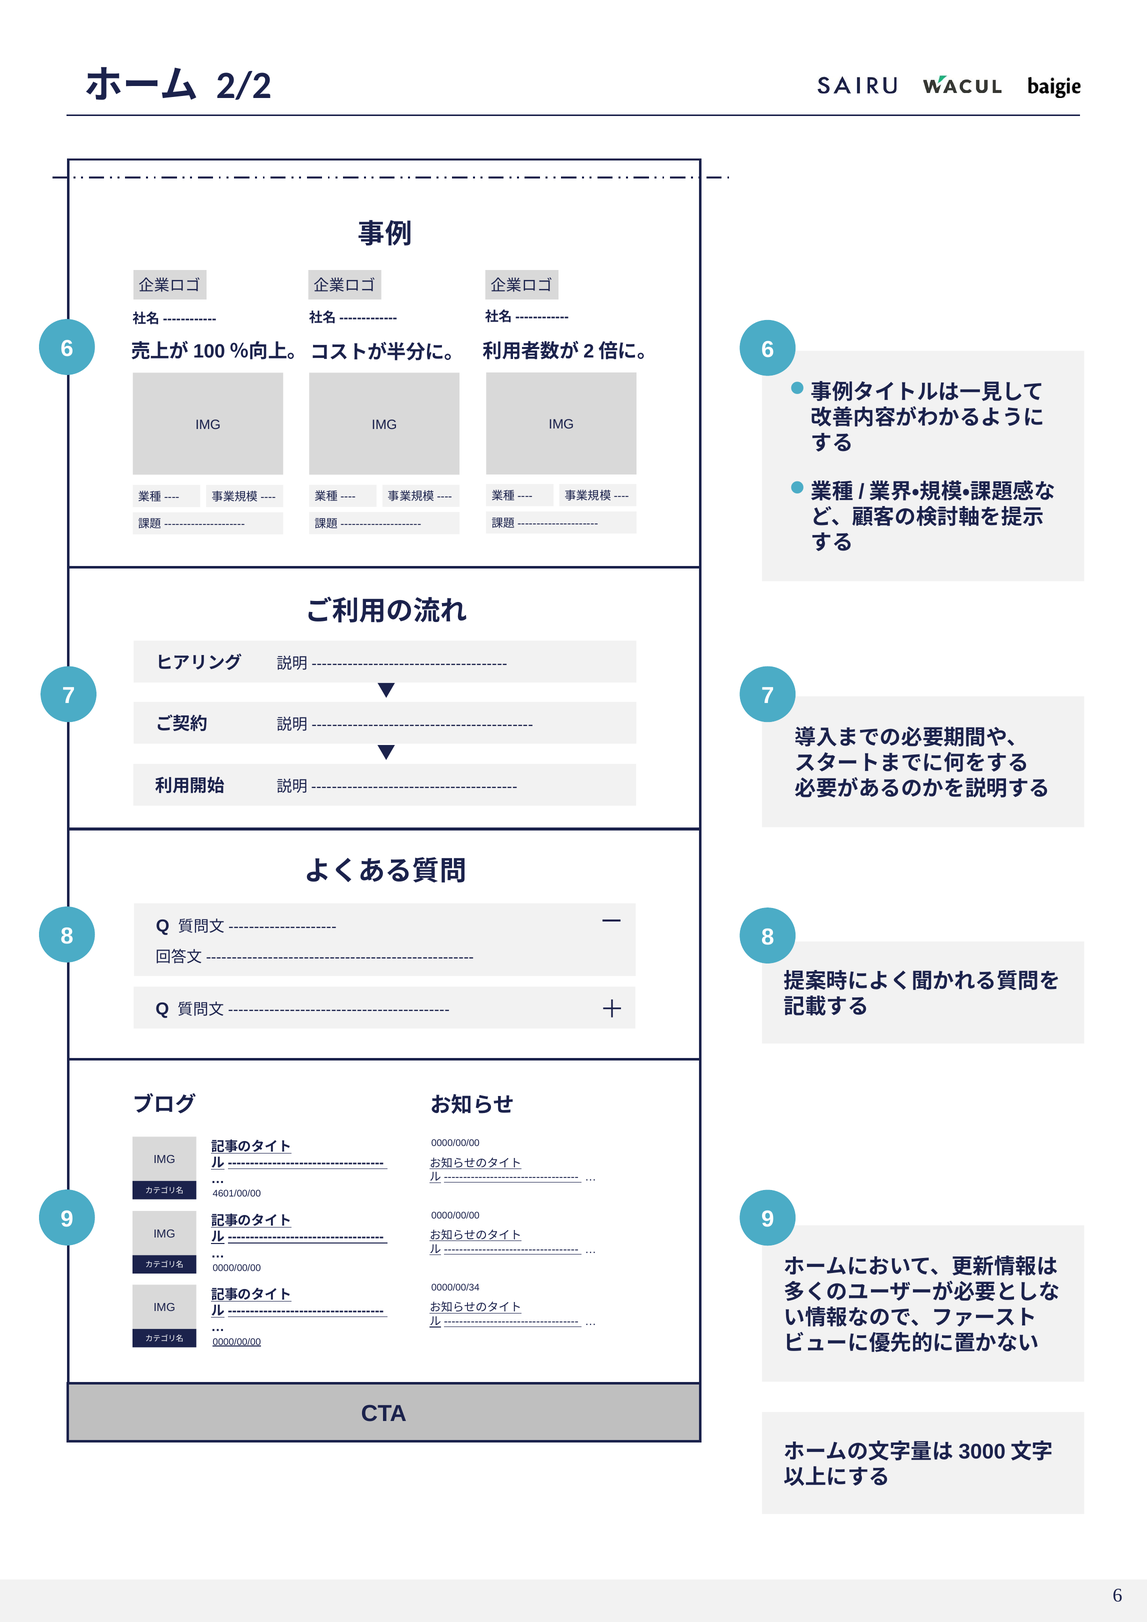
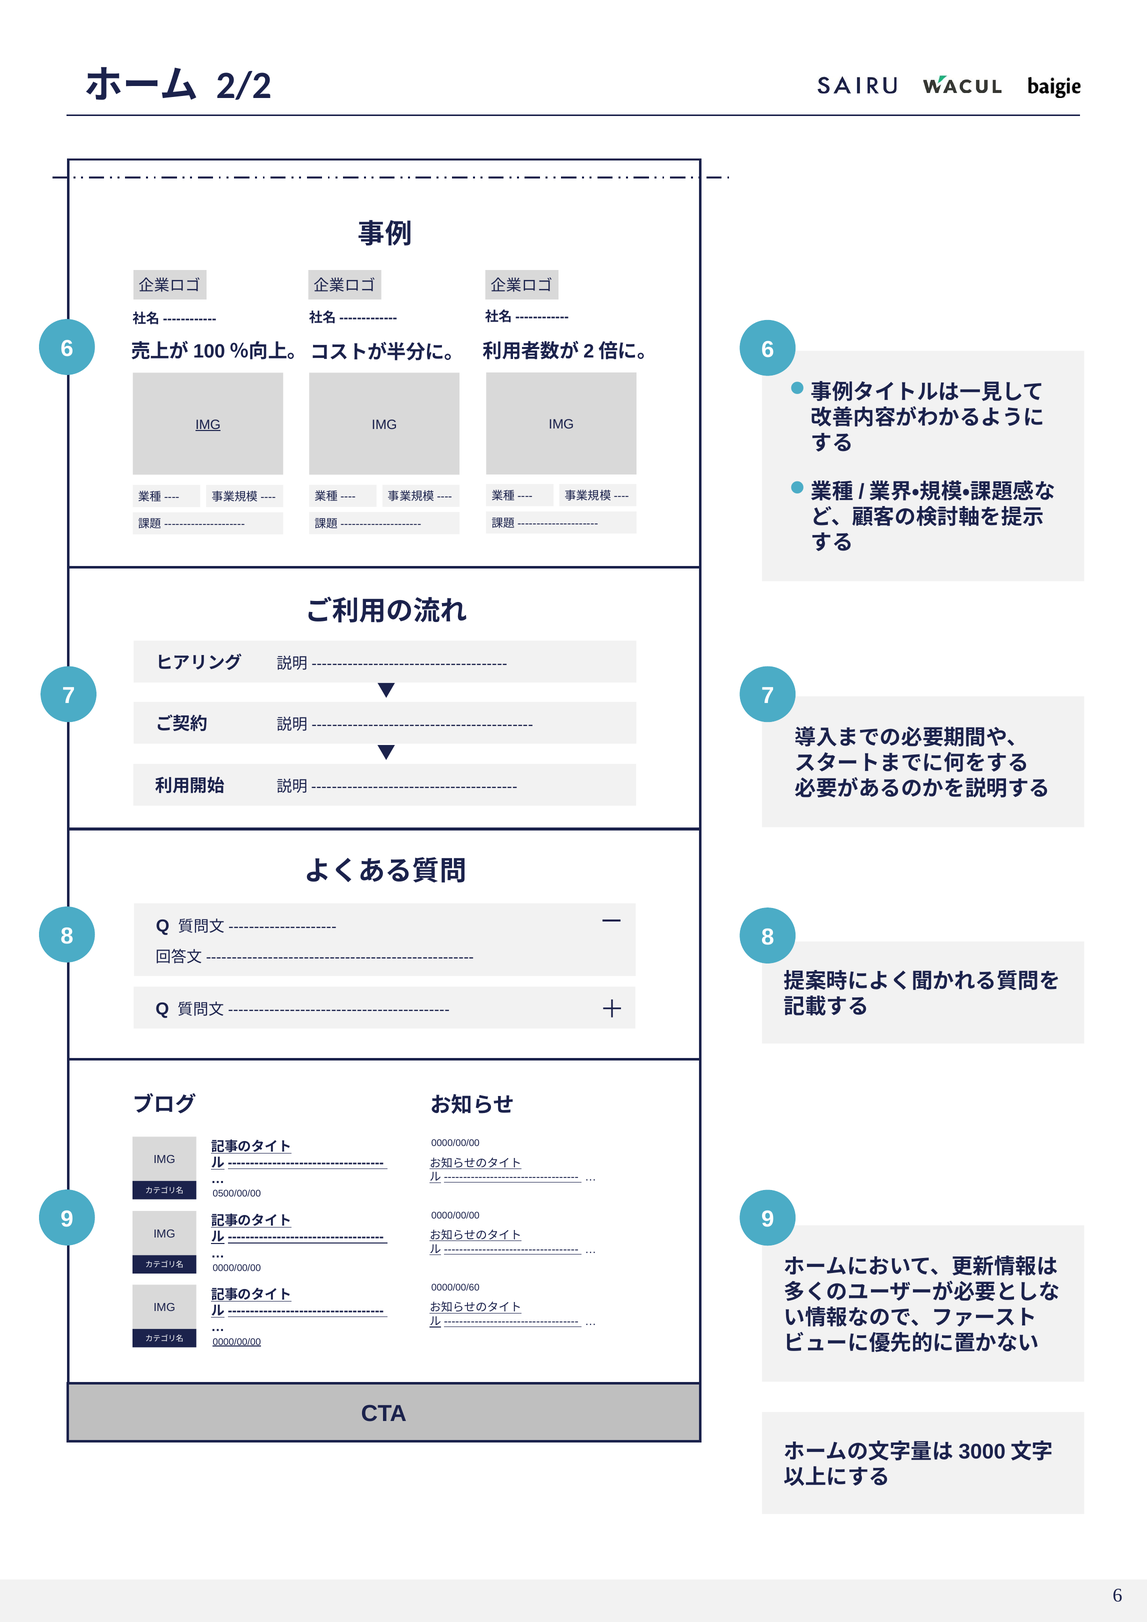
IMG at (208, 425) underline: none -> present
4601/00/00: 4601/00/00 -> 0500/00/00
0000/00/34: 0000/00/34 -> 0000/00/60
